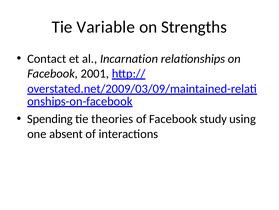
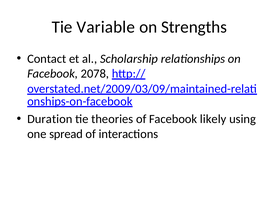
Incarnation: Incarnation -> Scholarship
2001: 2001 -> 2078
Spending: Spending -> Duration
study: study -> likely
absent: absent -> spread
